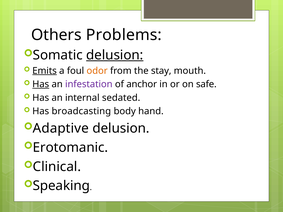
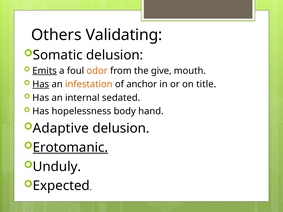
Problems: Problems -> Validating
delusion at (115, 55) underline: present -> none
stay: stay -> give
infestation colour: purple -> orange
safe: safe -> title
broadcasting: broadcasting -> hopelessness
Erotomanic underline: none -> present
Clinical: Clinical -> Unduly
Speaking: Speaking -> Expected
